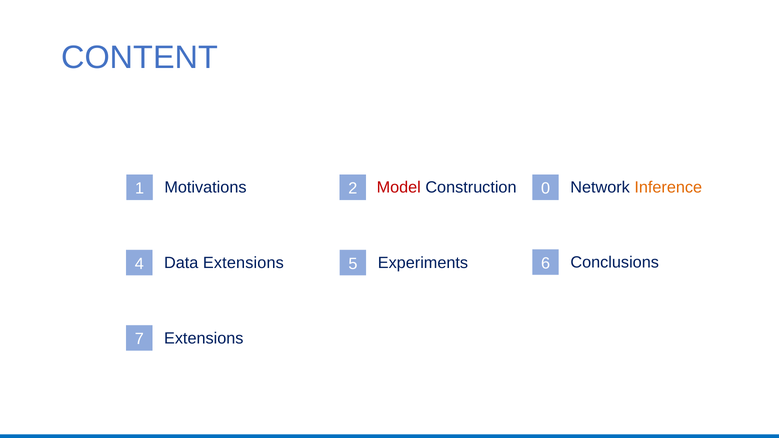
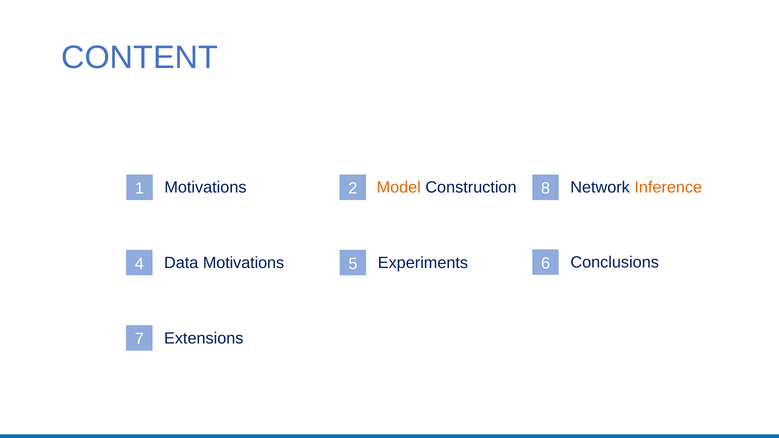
Model colour: red -> orange
0: 0 -> 8
Data Extensions: Extensions -> Motivations
